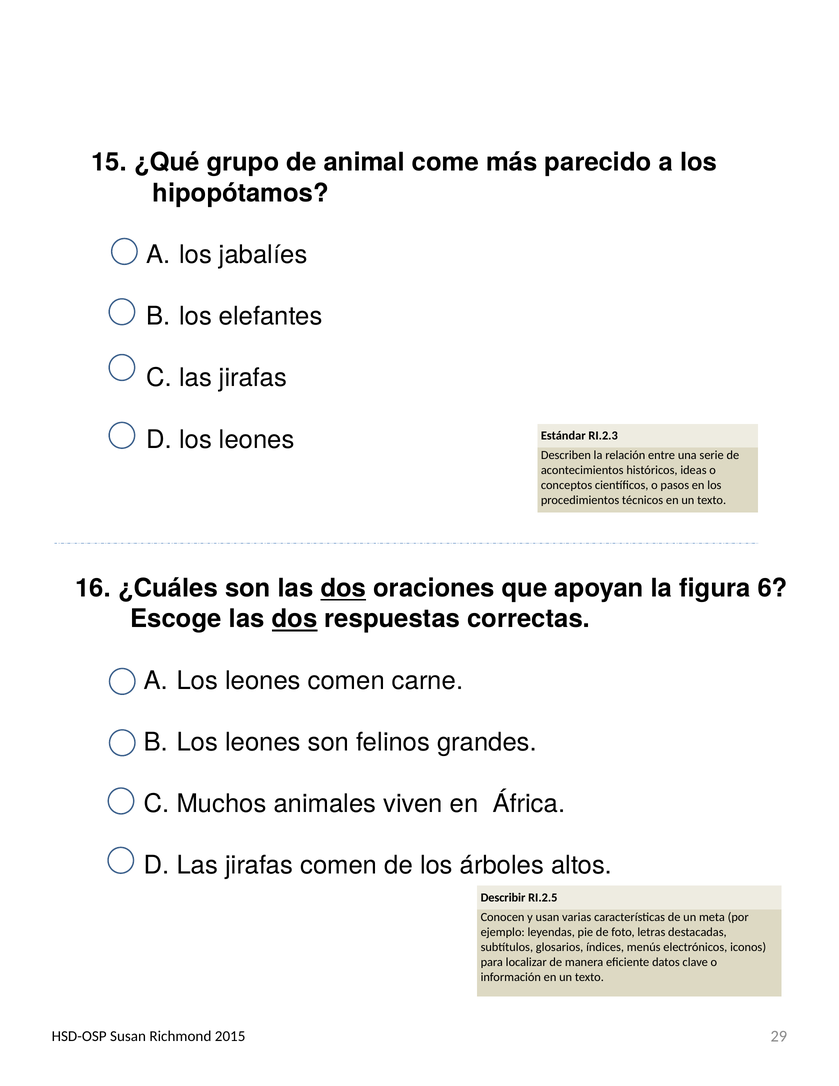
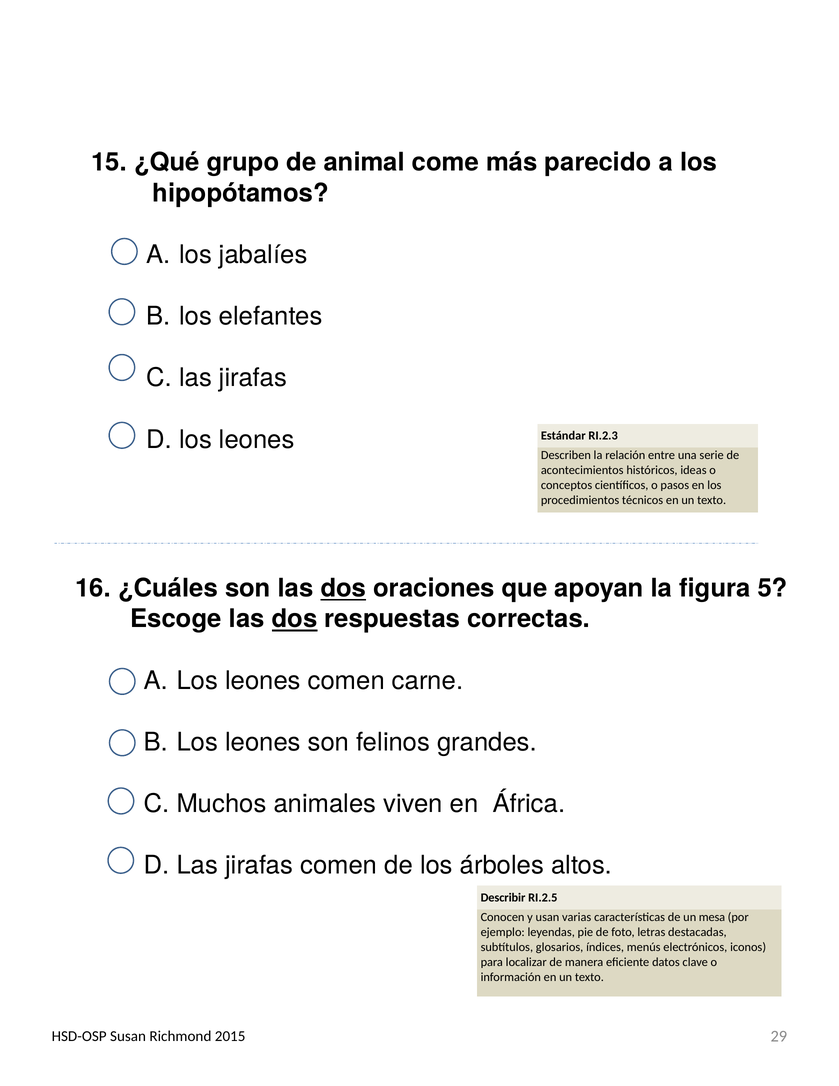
6: 6 -> 5
meta: meta -> mesa
